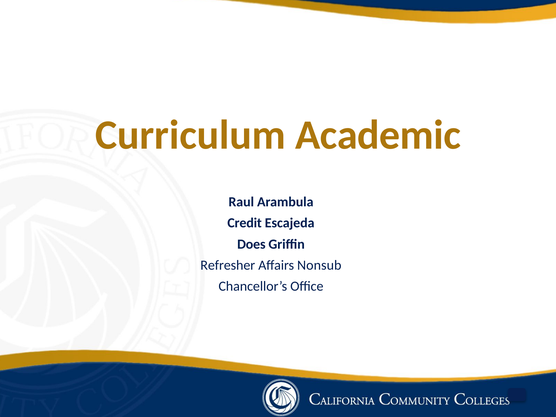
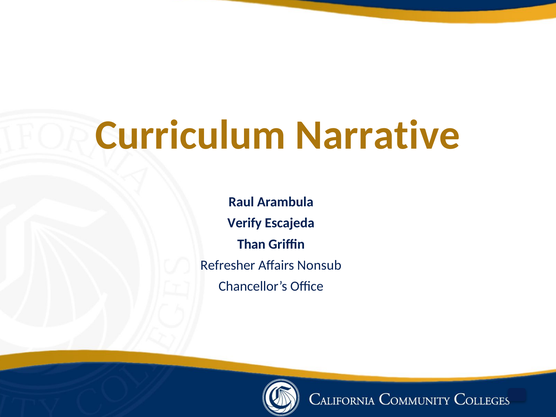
Academic: Academic -> Narrative
Credit: Credit -> Verify
Does: Does -> Than
